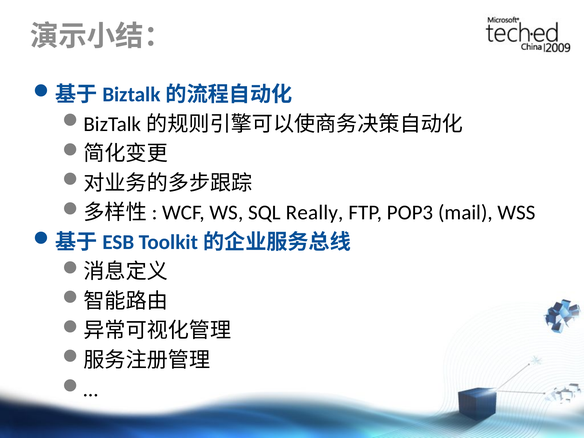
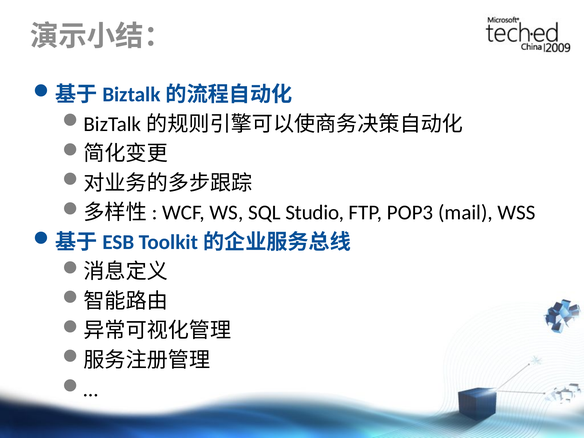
Really: Really -> Studio
